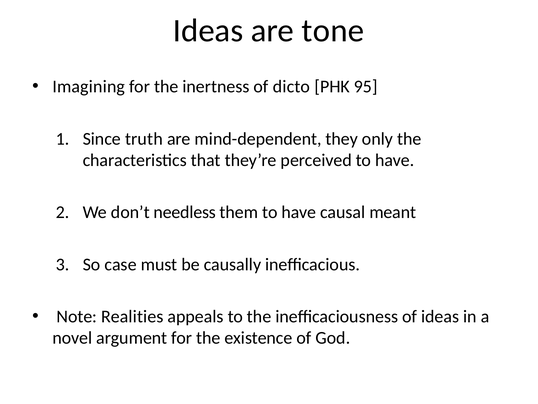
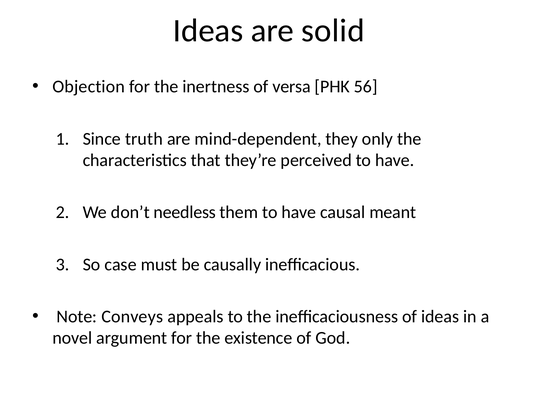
tone: tone -> solid
Imagining: Imagining -> Objection
dicto: dicto -> versa
95: 95 -> 56
Realities: Realities -> Conveys
